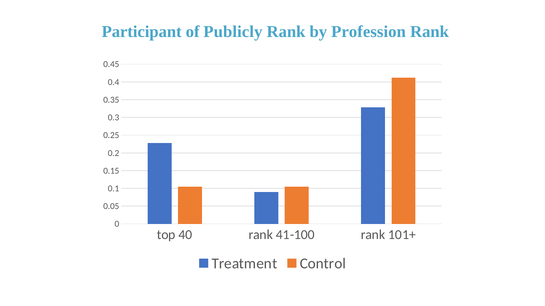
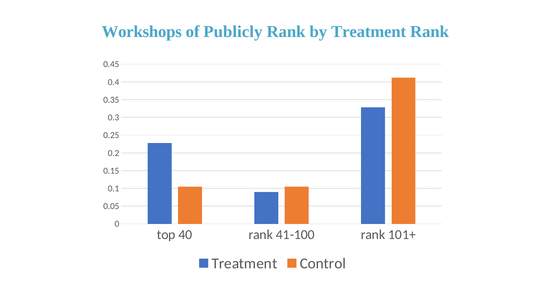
Participant: Participant -> Workshops
by Profession: Profession -> Treatment
